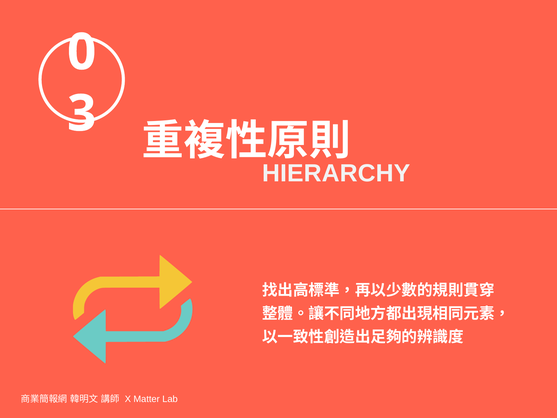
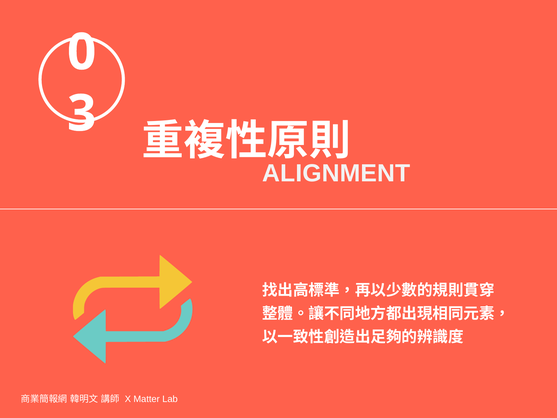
HIERARCHY: HIERARCHY -> ALIGNMENT
